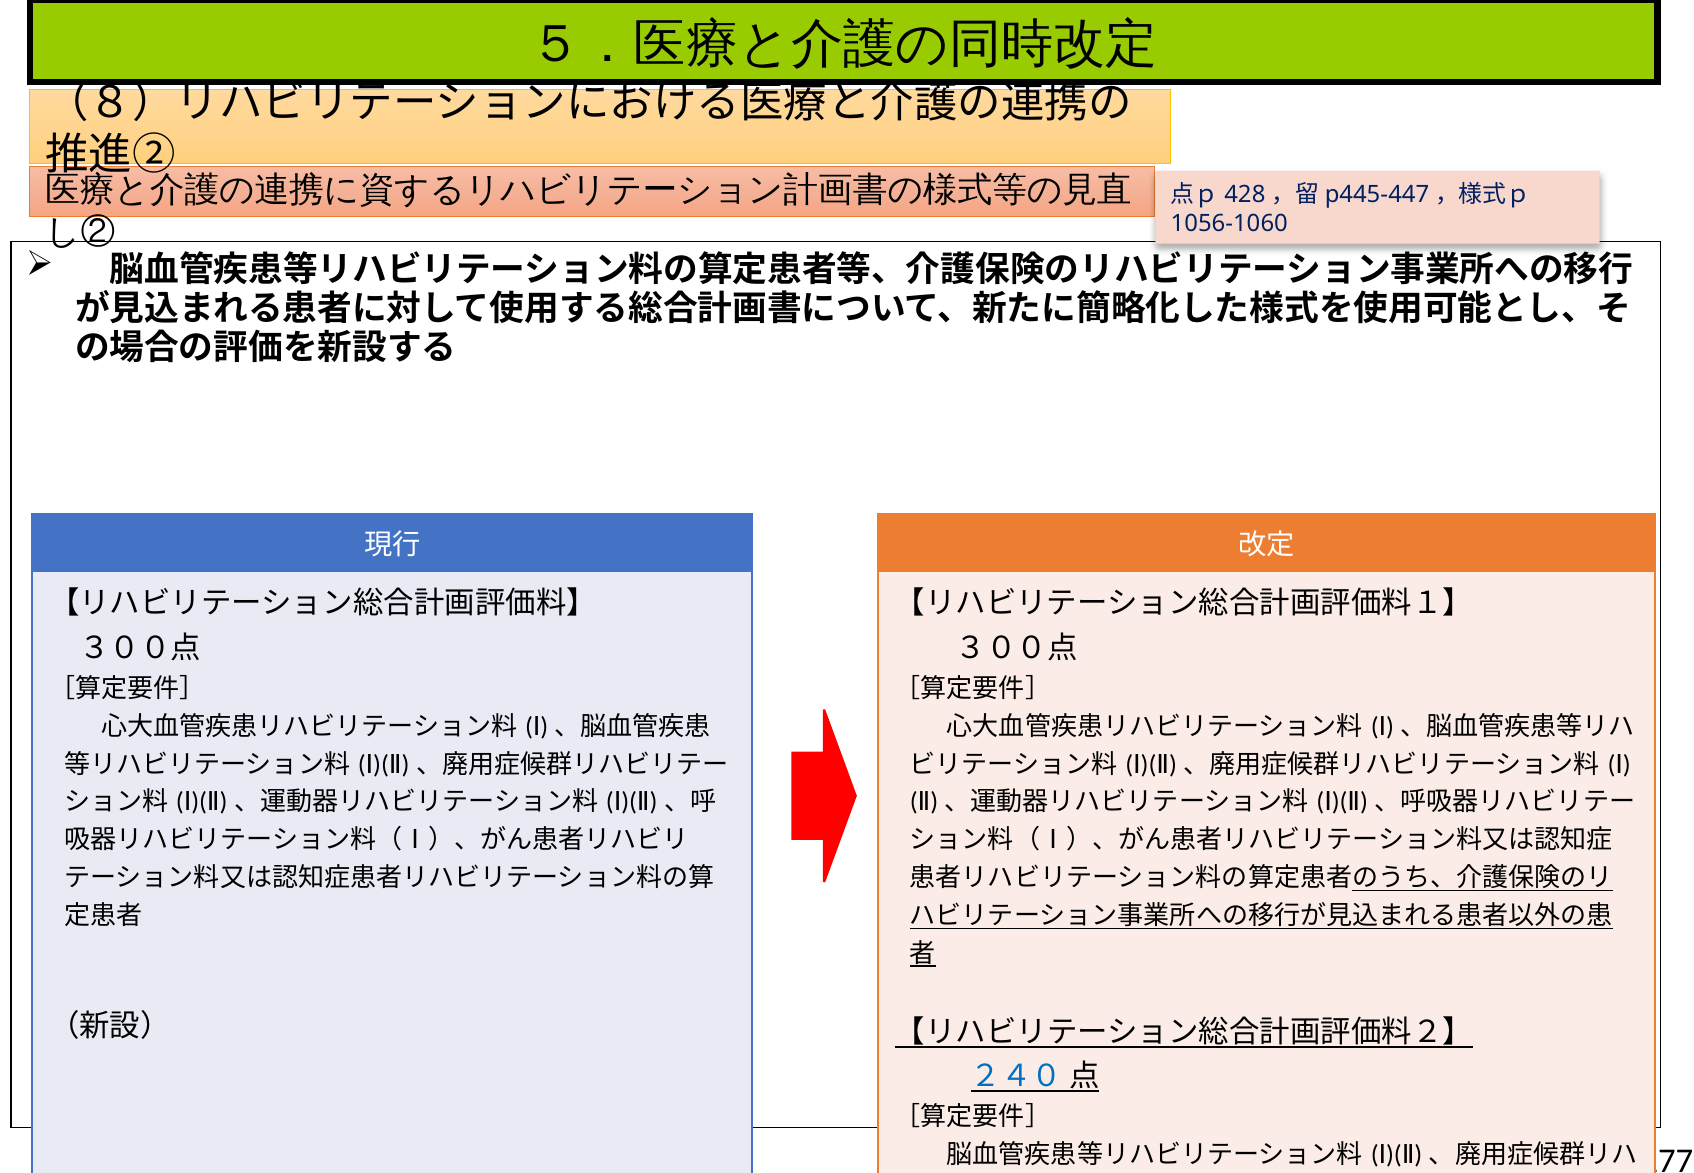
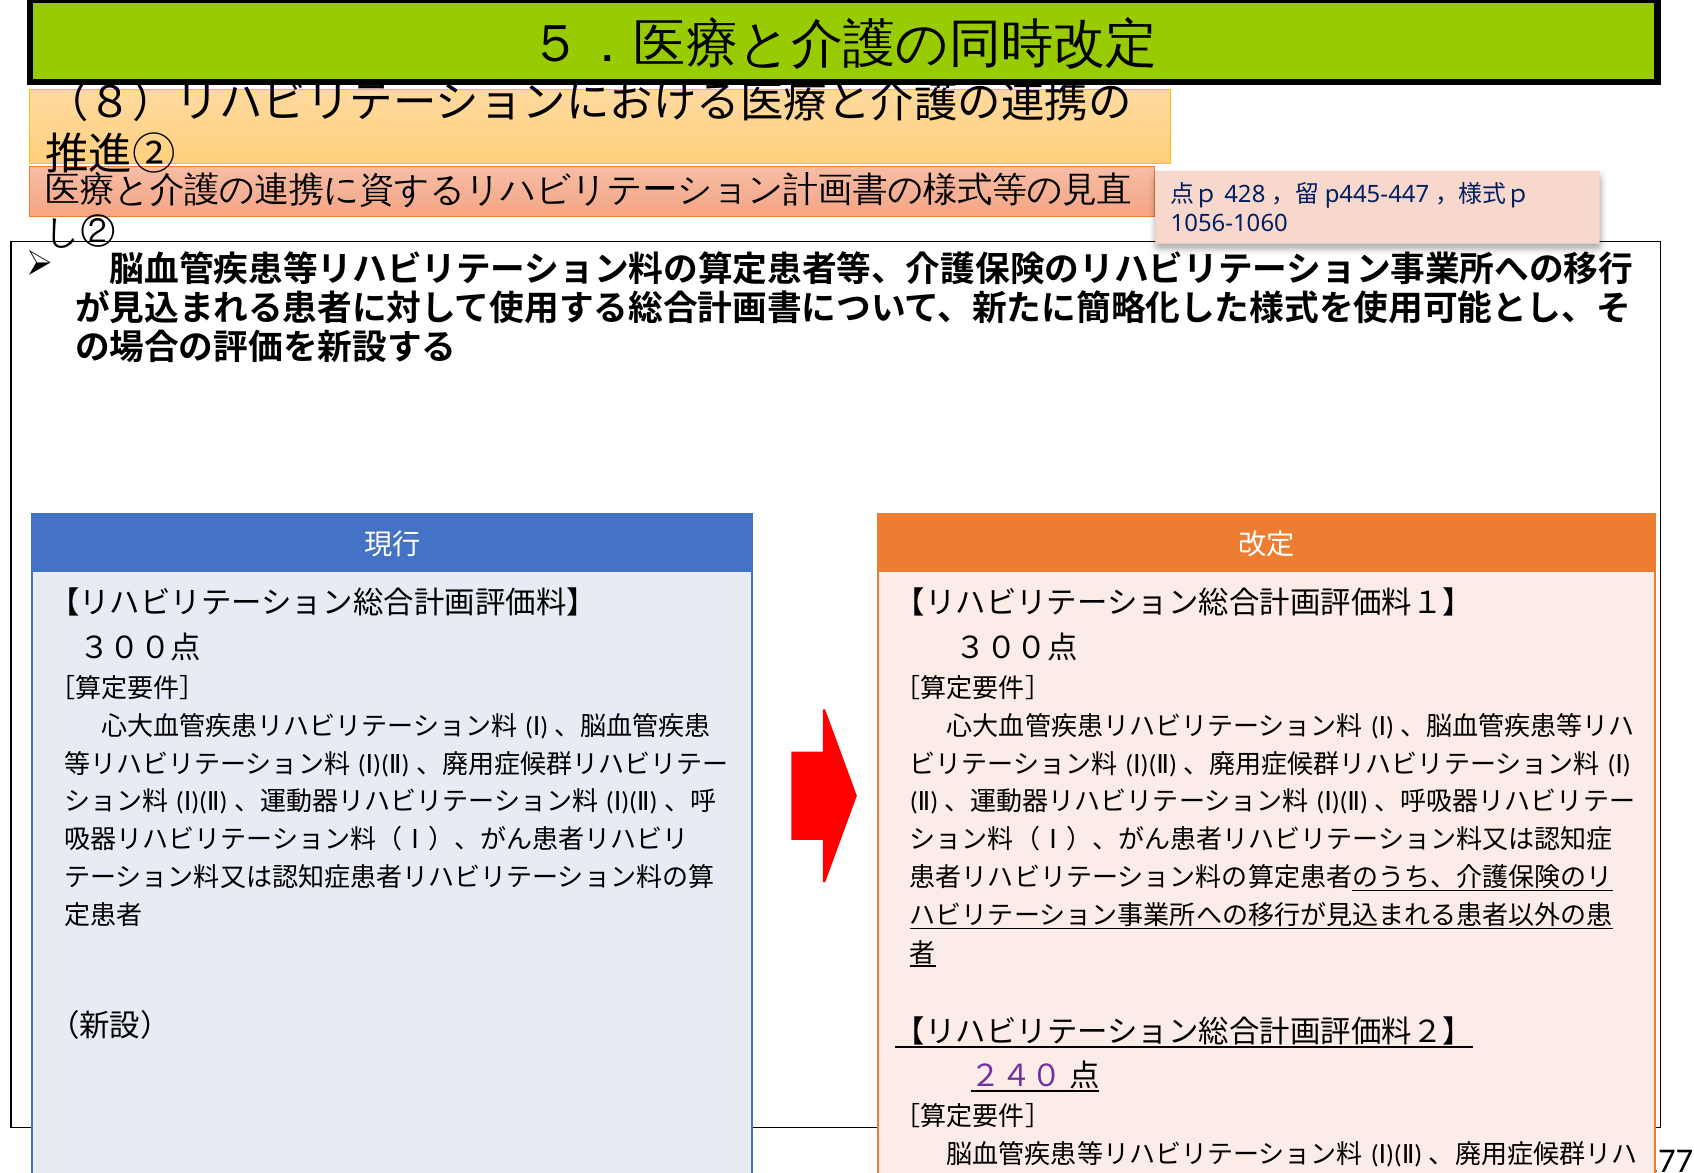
２４０ colour: blue -> purple
